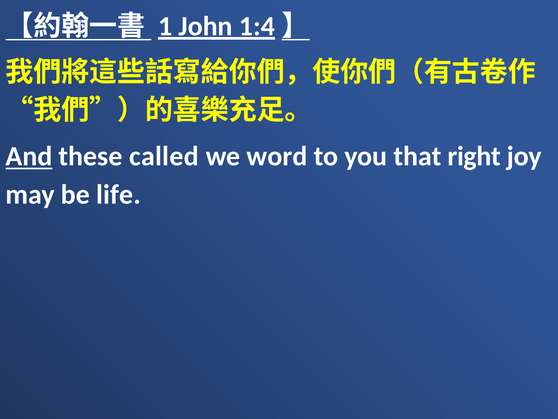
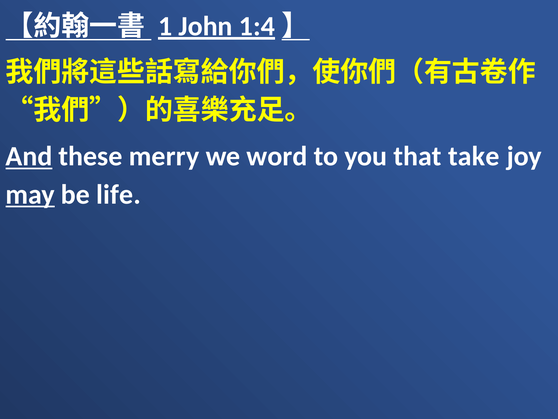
called: called -> merry
right: right -> take
may underline: none -> present
